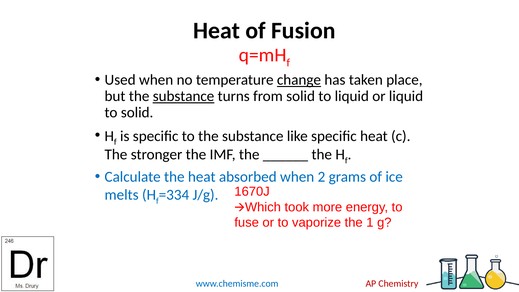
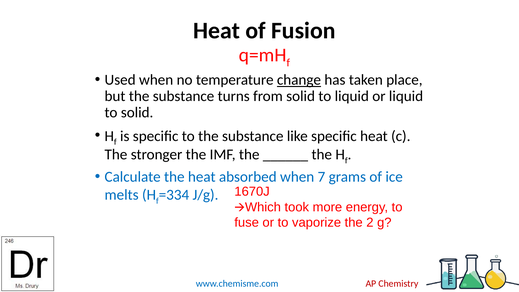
substance at (184, 96) underline: present -> none
2: 2 -> 7
1: 1 -> 2
